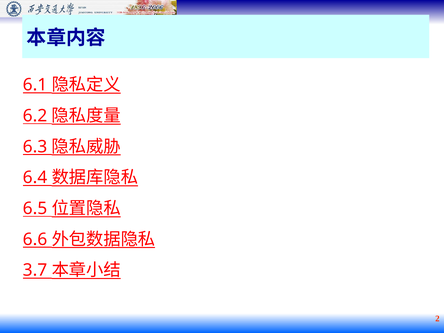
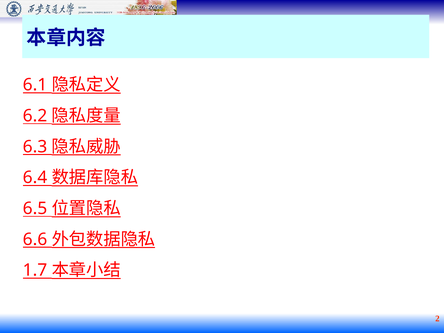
3.7: 3.7 -> 1.7
